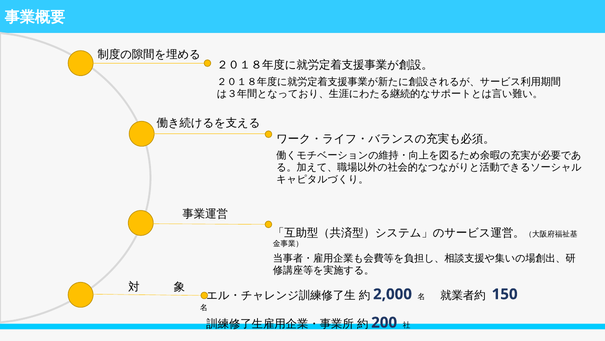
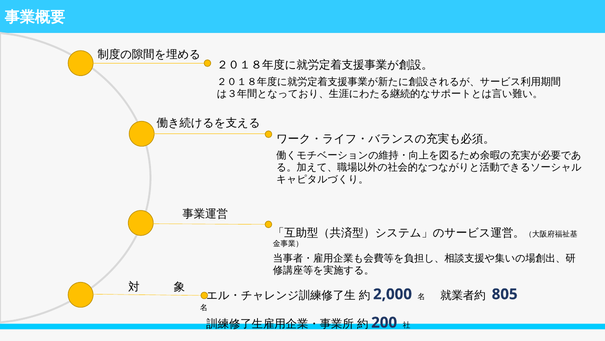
150: 150 -> 805
